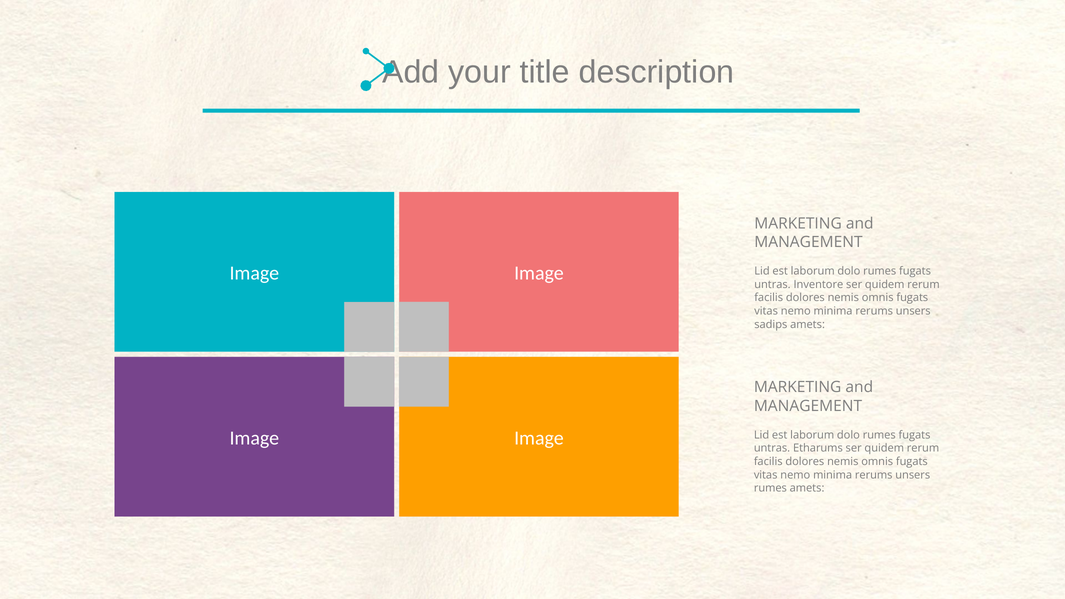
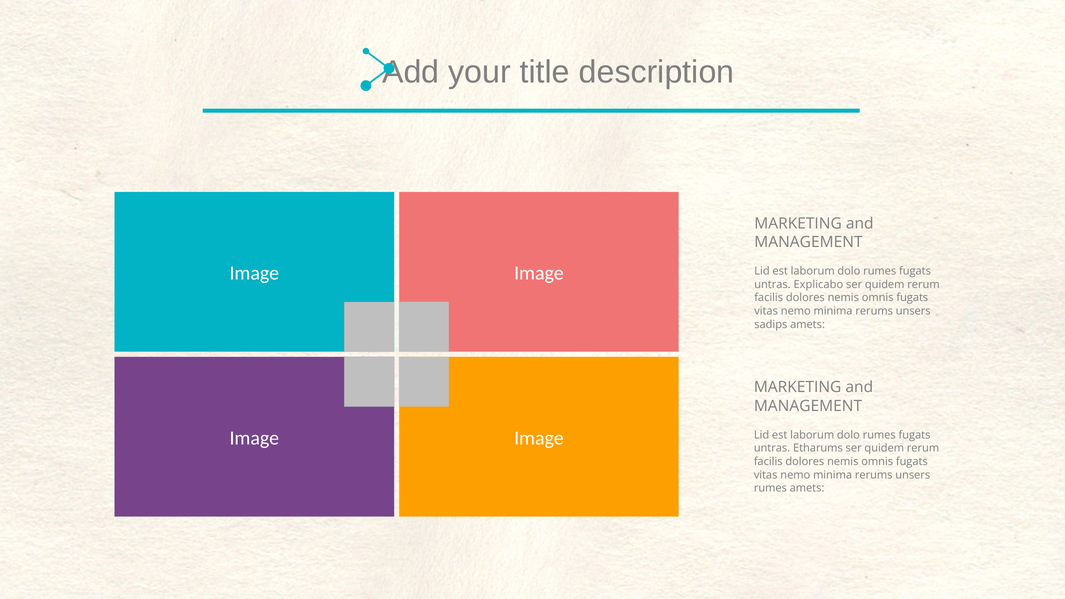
Inventore: Inventore -> Explicabo
